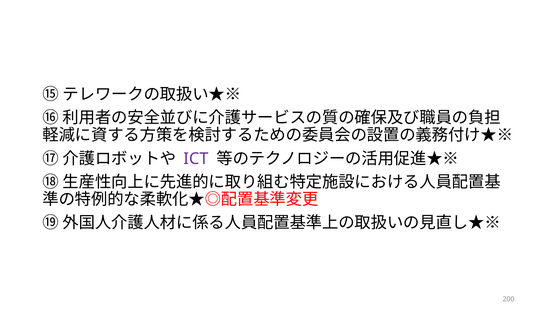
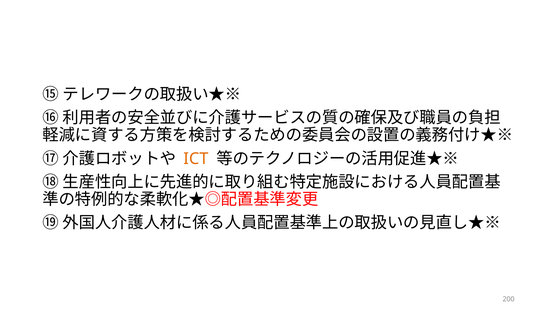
ICT colour: purple -> orange
